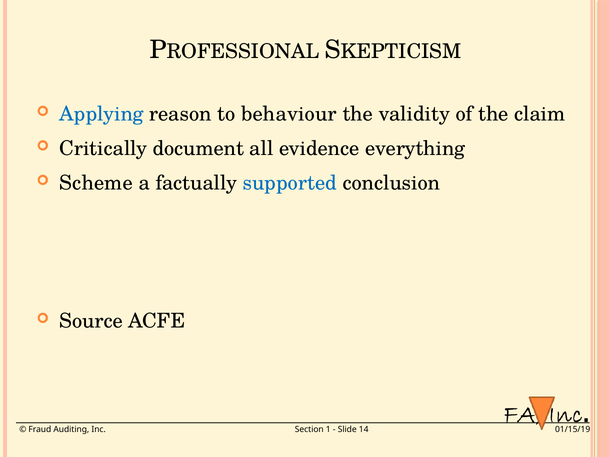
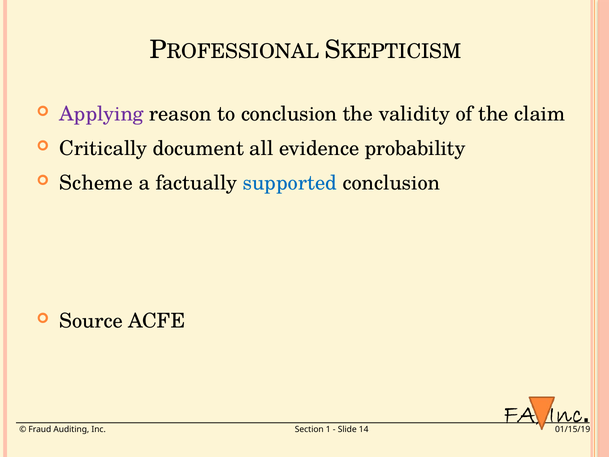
Applying colour: blue -> purple
to behaviour: behaviour -> conclusion
everything: everything -> probability
